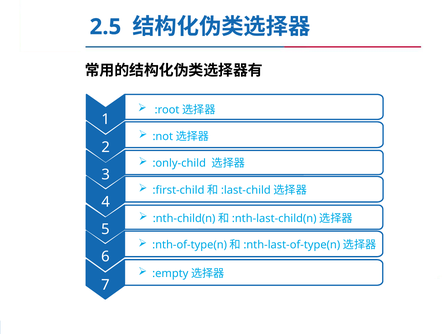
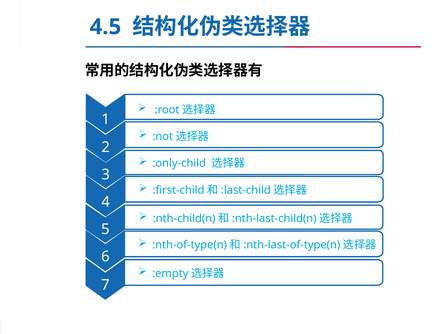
2.5: 2.5 -> 4.5
